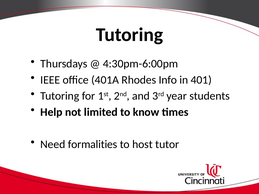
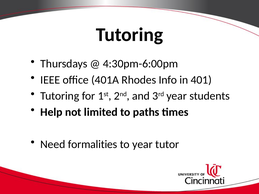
know: know -> paths
to host: host -> year
